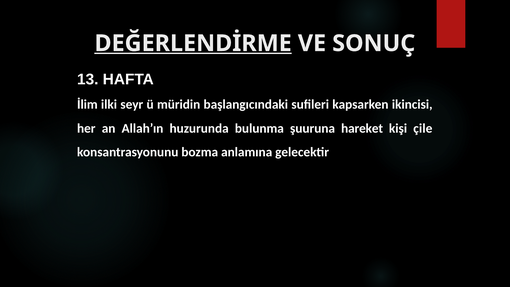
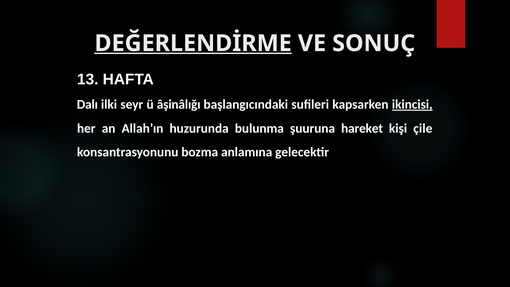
İlim: İlim -> Dalı
müridin: müridin -> âşinâlığı
ikincisi underline: none -> present
